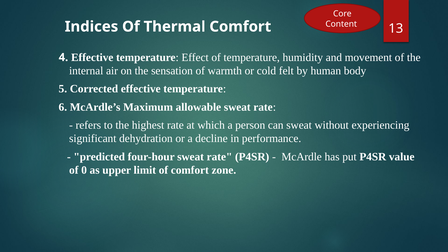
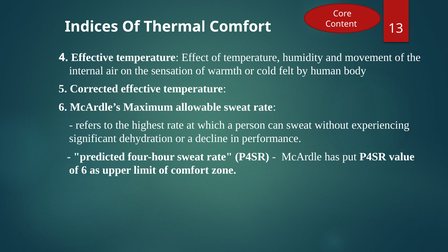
of 0: 0 -> 6
